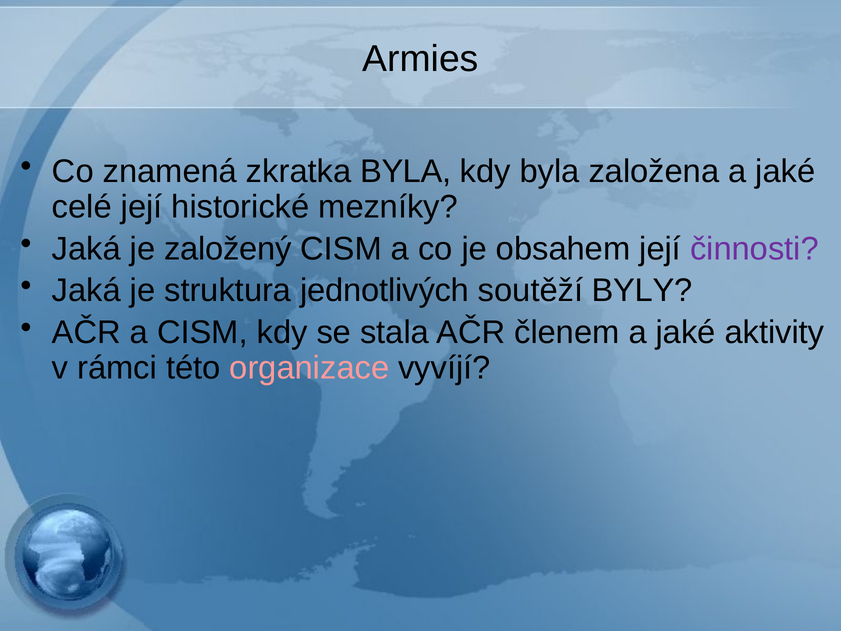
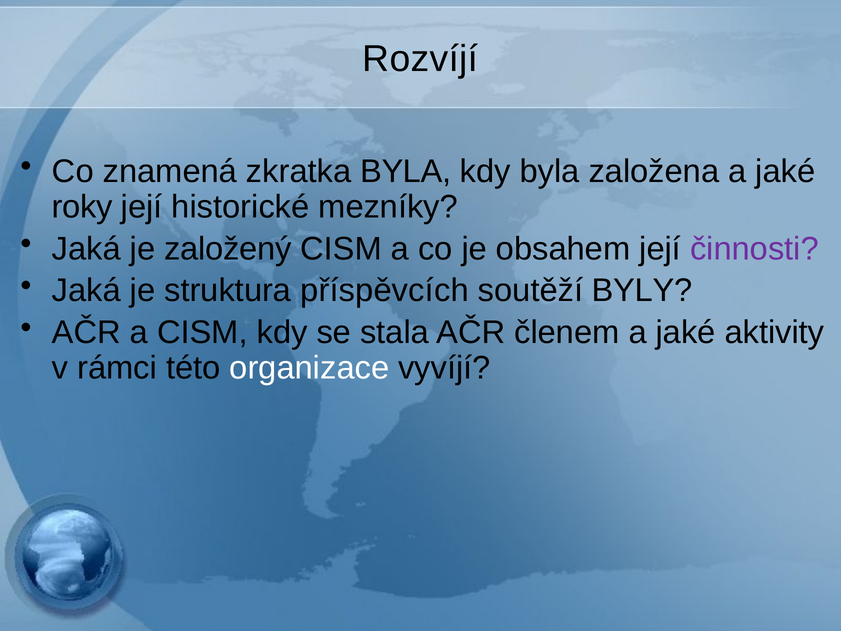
Armies: Armies -> Rozvíjí
celé: celé -> roky
jednotlivých: jednotlivých -> příspěvcích
organizace colour: pink -> white
